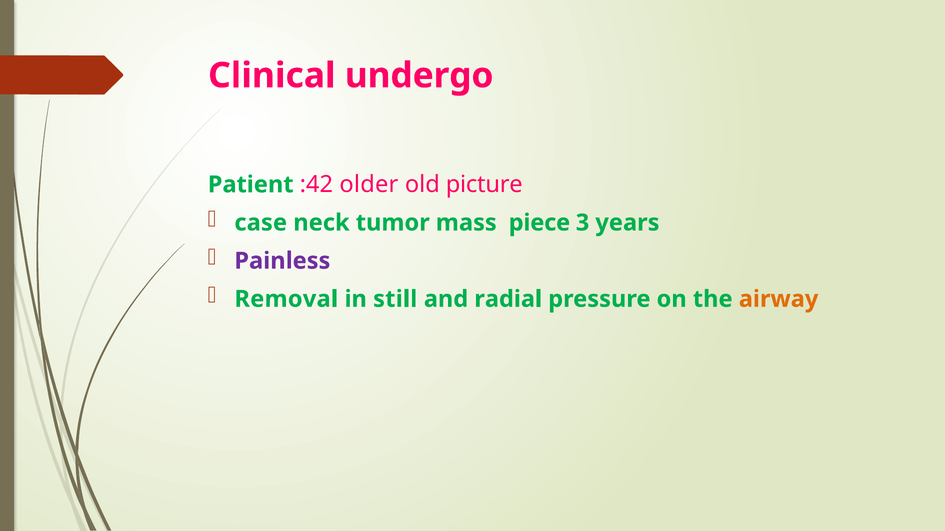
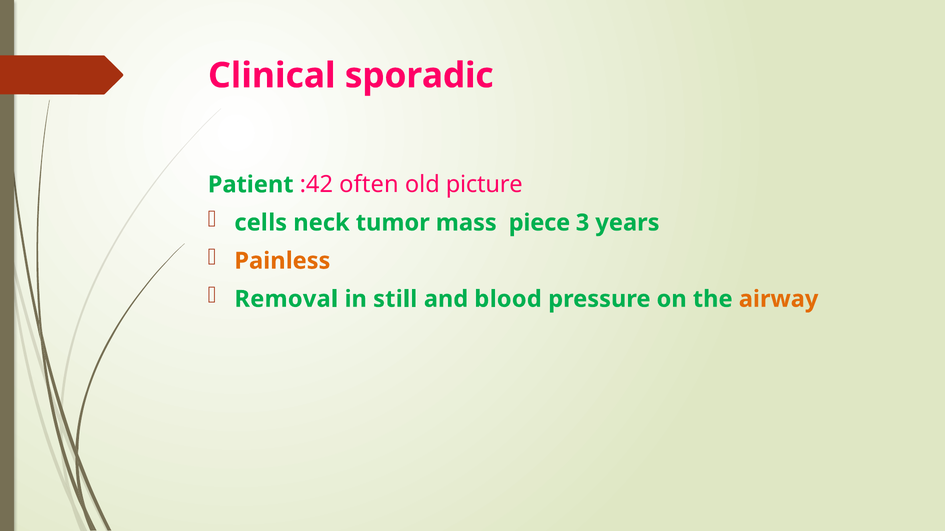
undergo: undergo -> sporadic
older: older -> often
case: case -> cells
Painless colour: purple -> orange
radial: radial -> blood
